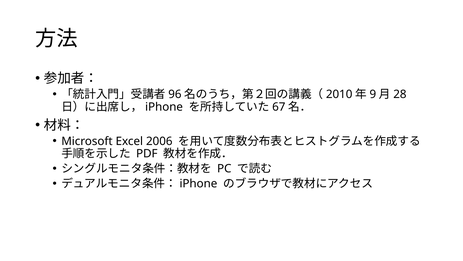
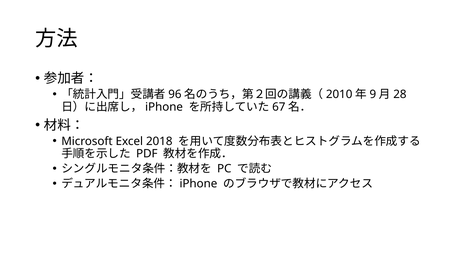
2006: 2006 -> 2018
